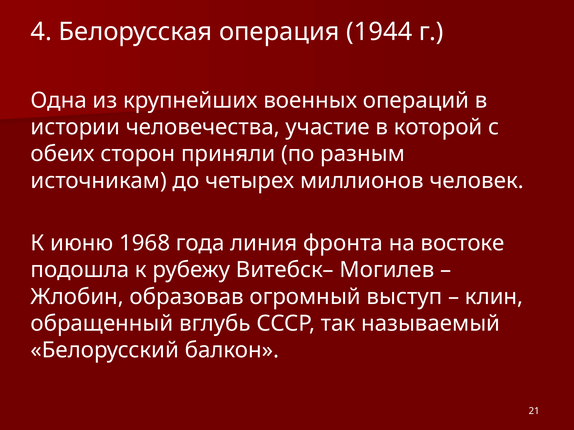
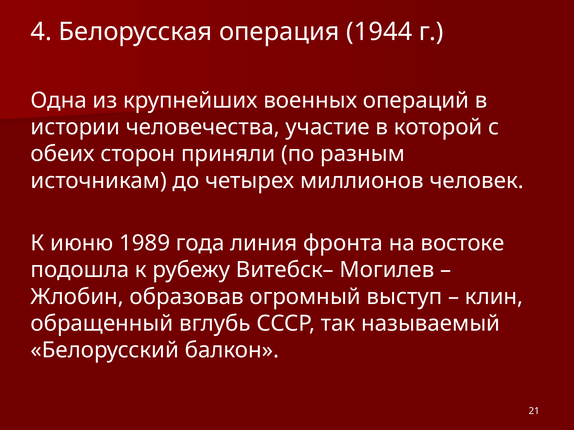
1968: 1968 -> 1989
